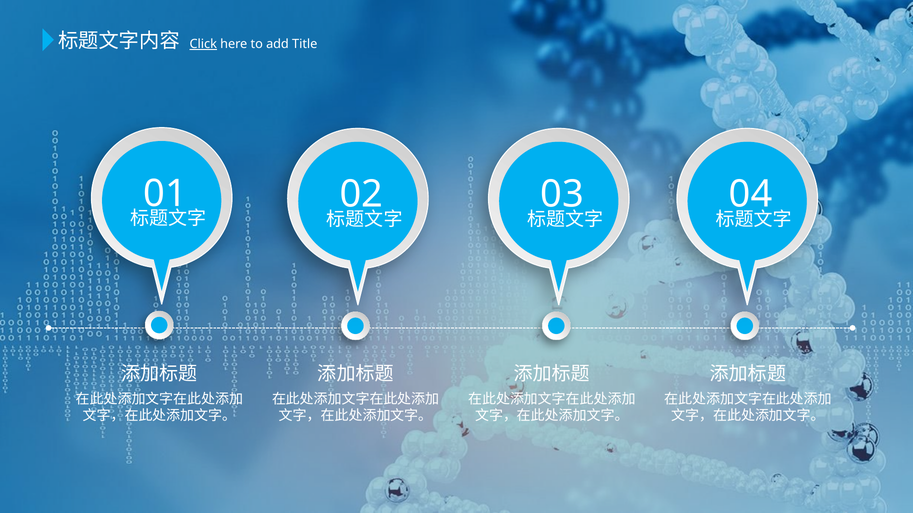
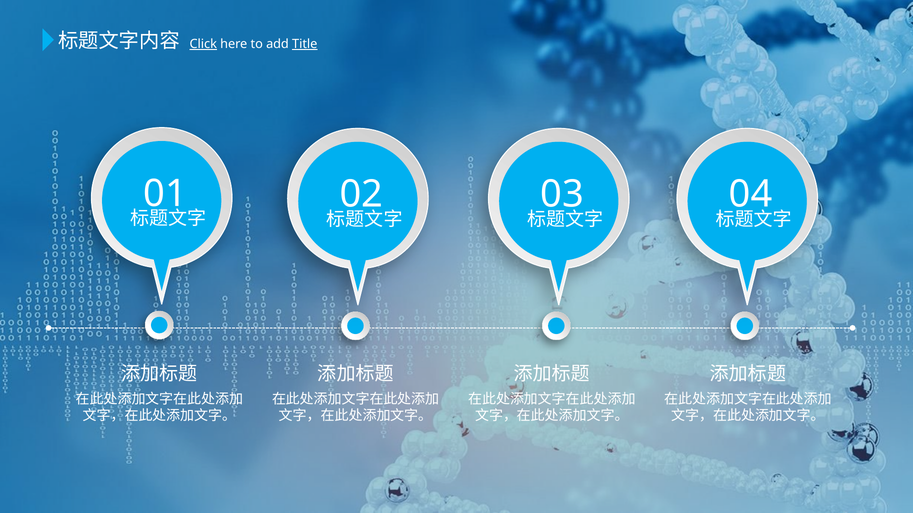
Title underline: none -> present
